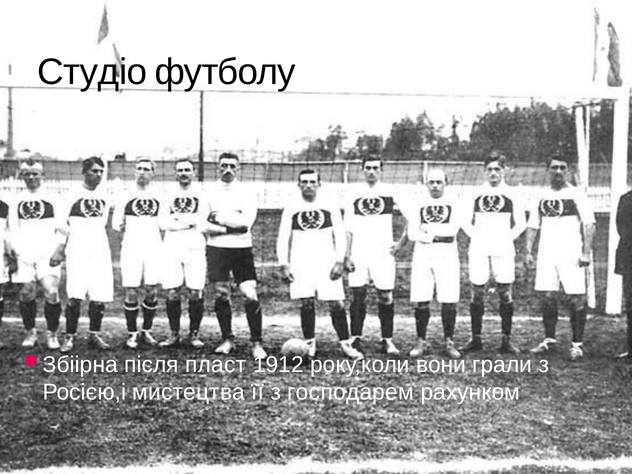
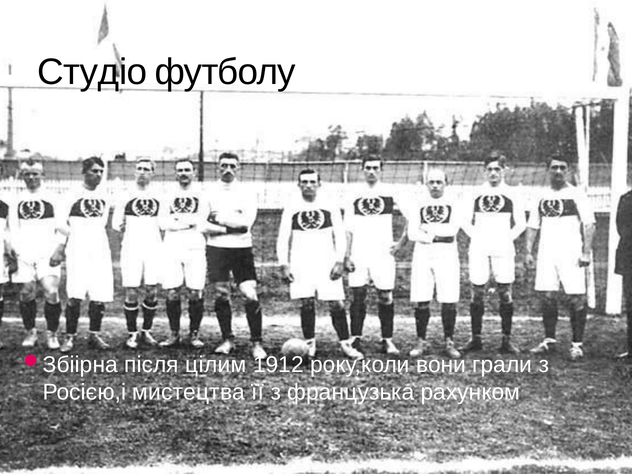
пласт: пласт -> цілим
господарем: господарем -> французька
